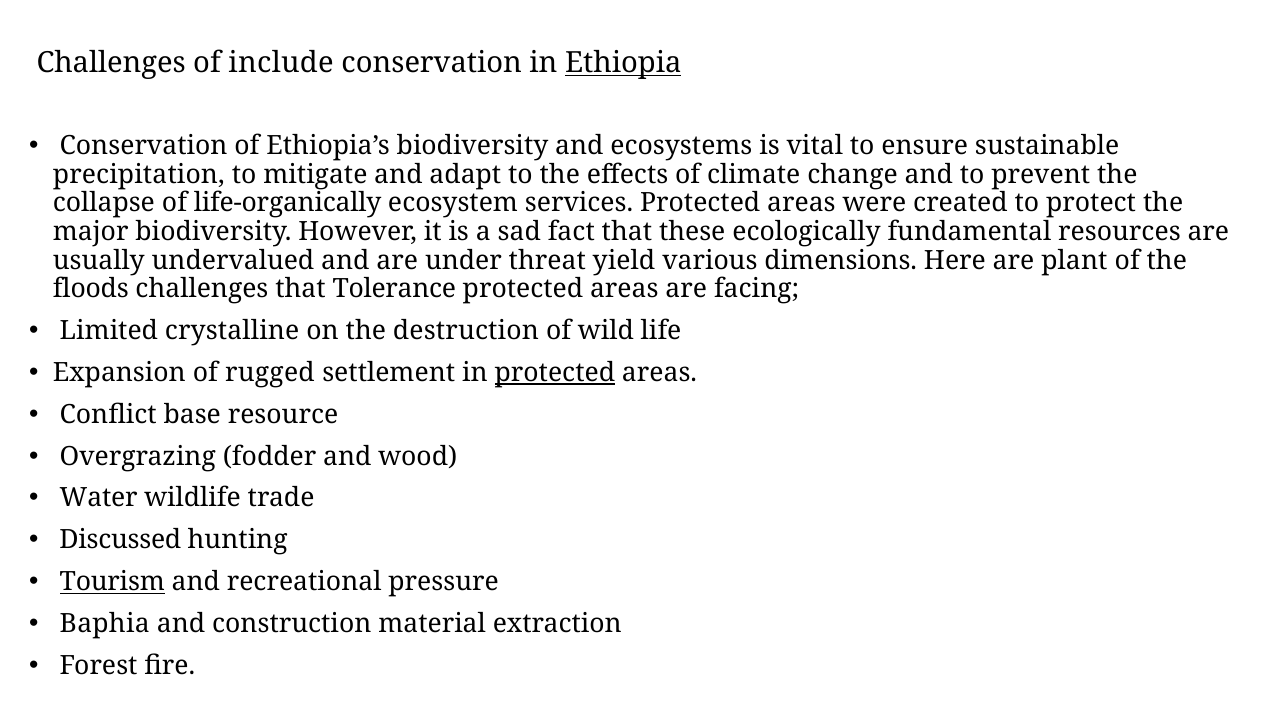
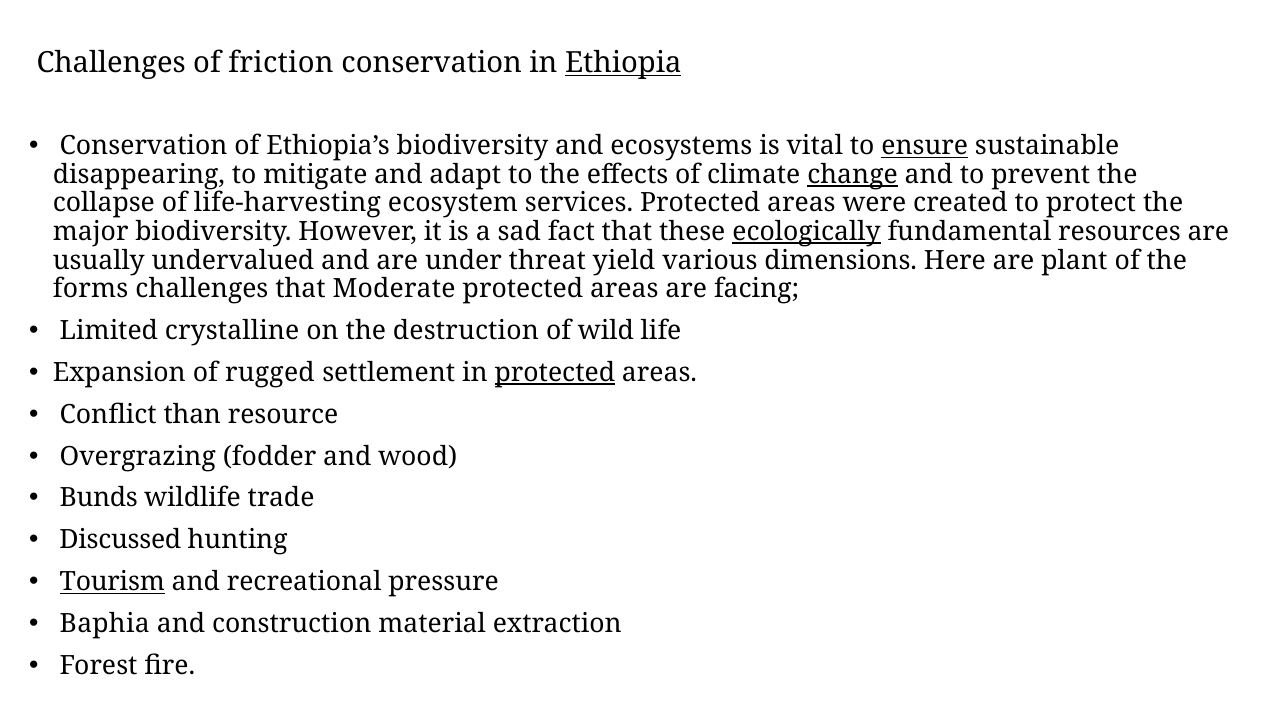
include: include -> friction
ensure underline: none -> present
precipitation: precipitation -> disappearing
change underline: none -> present
life-organically: life-organically -> life-harvesting
ecologically underline: none -> present
floods: floods -> forms
Tolerance: Tolerance -> Moderate
base: base -> than
Water: Water -> Bunds
